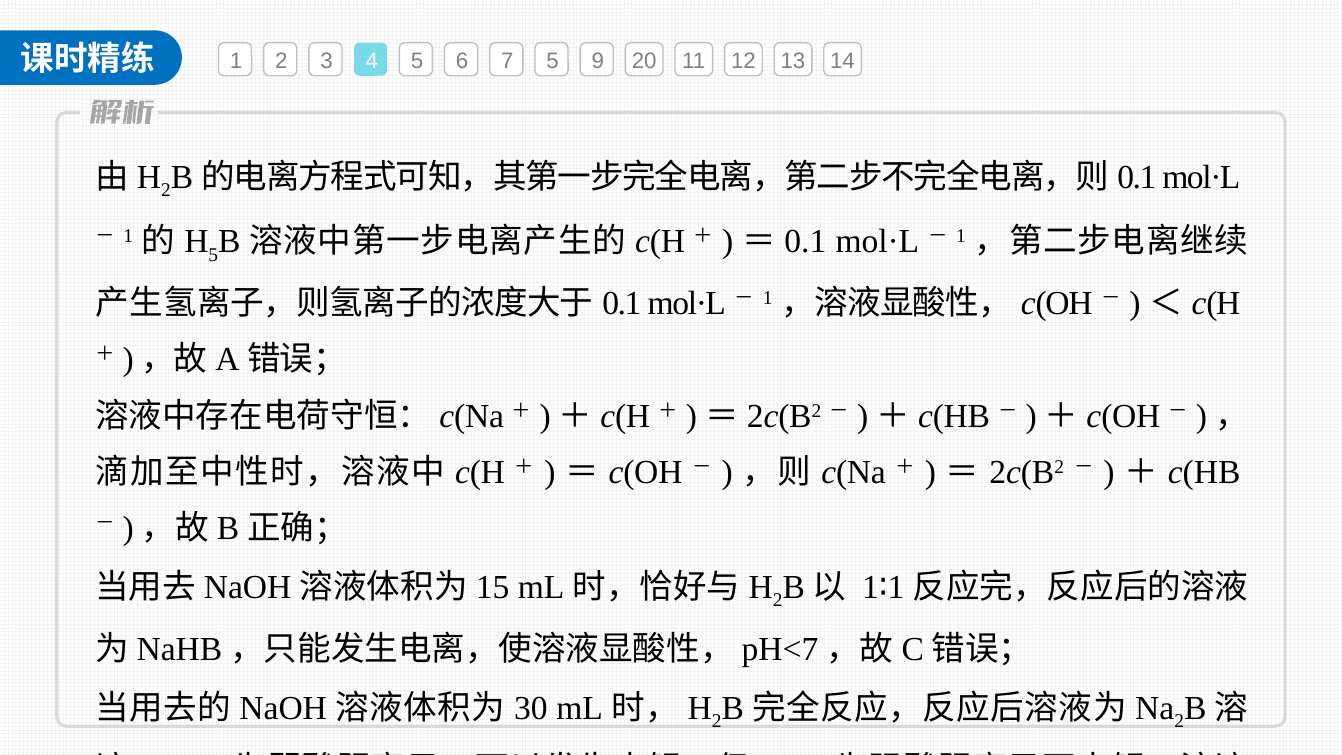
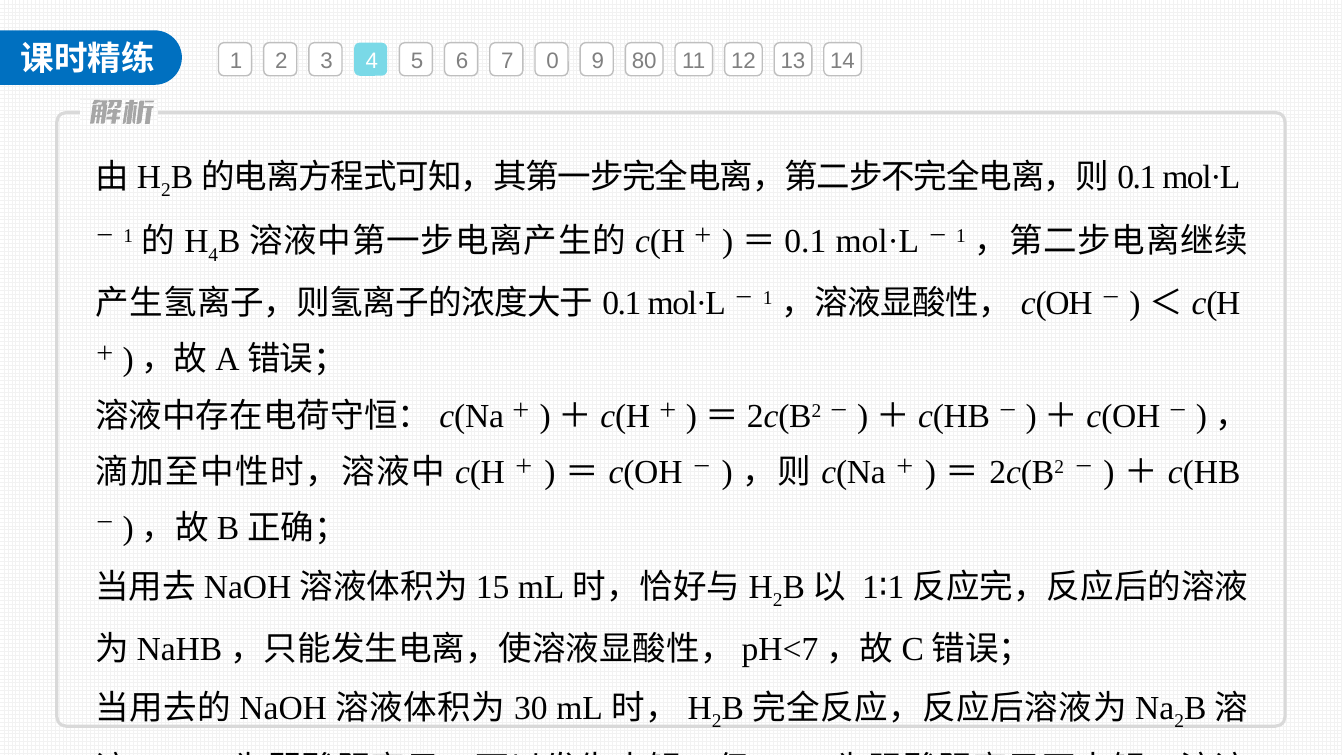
7 5: 5 -> 0
20: 20 -> 80
5 at (213, 255): 5 -> 4
